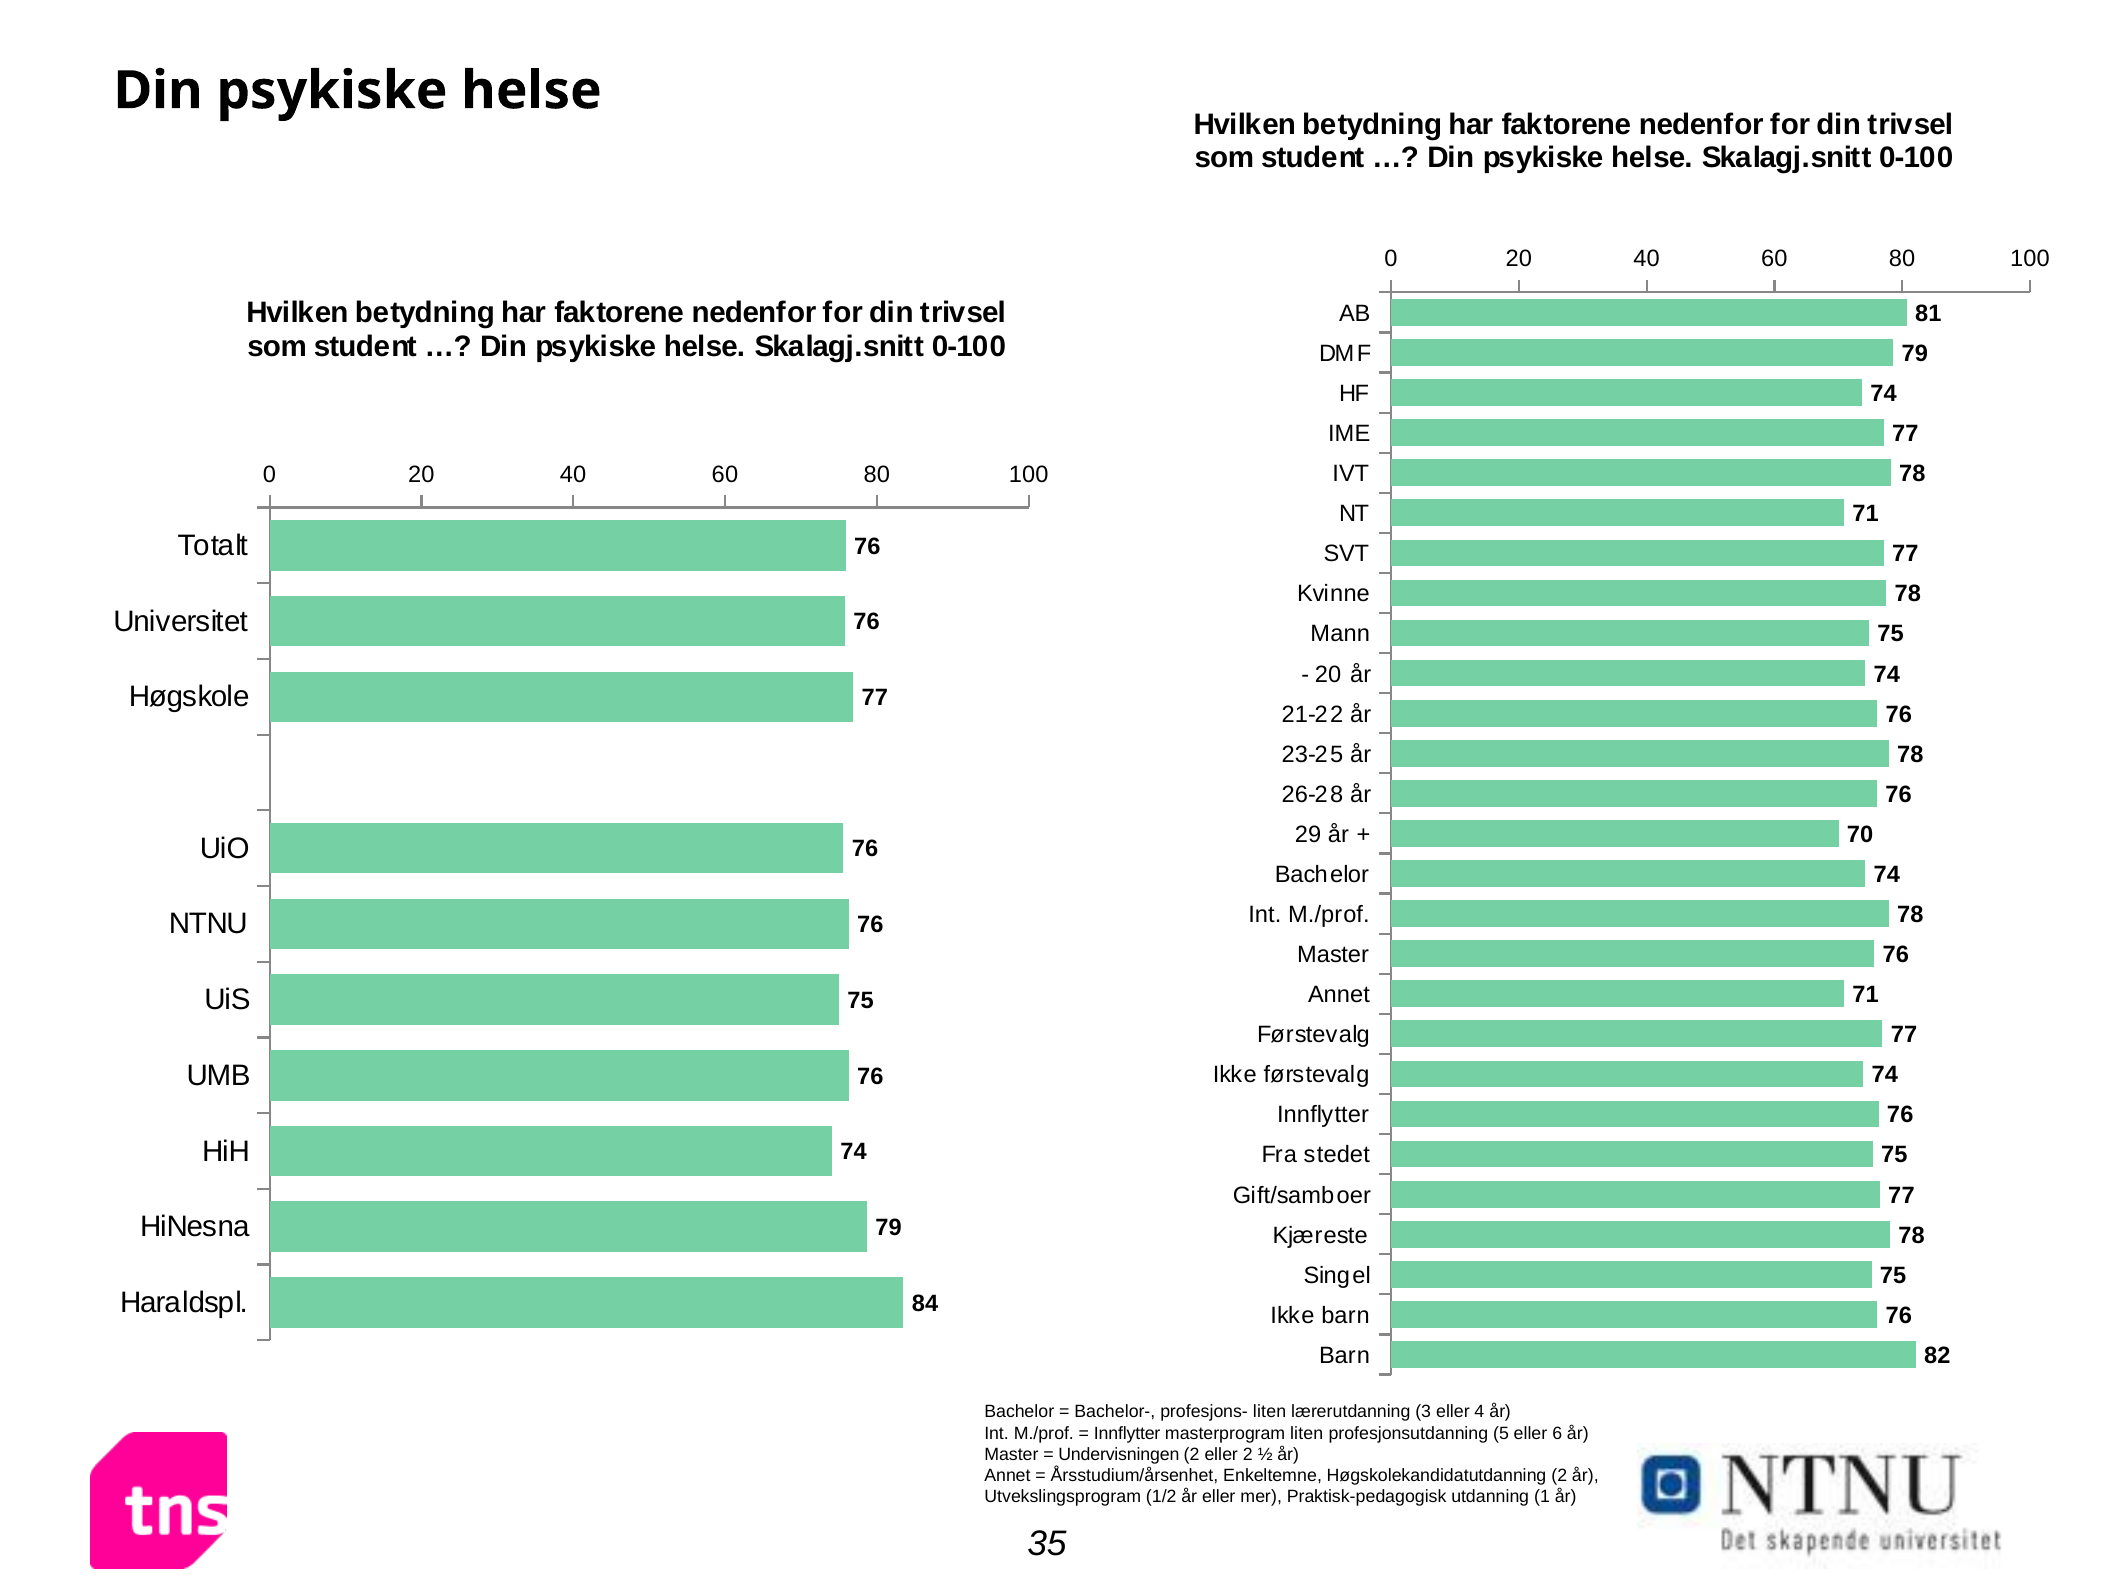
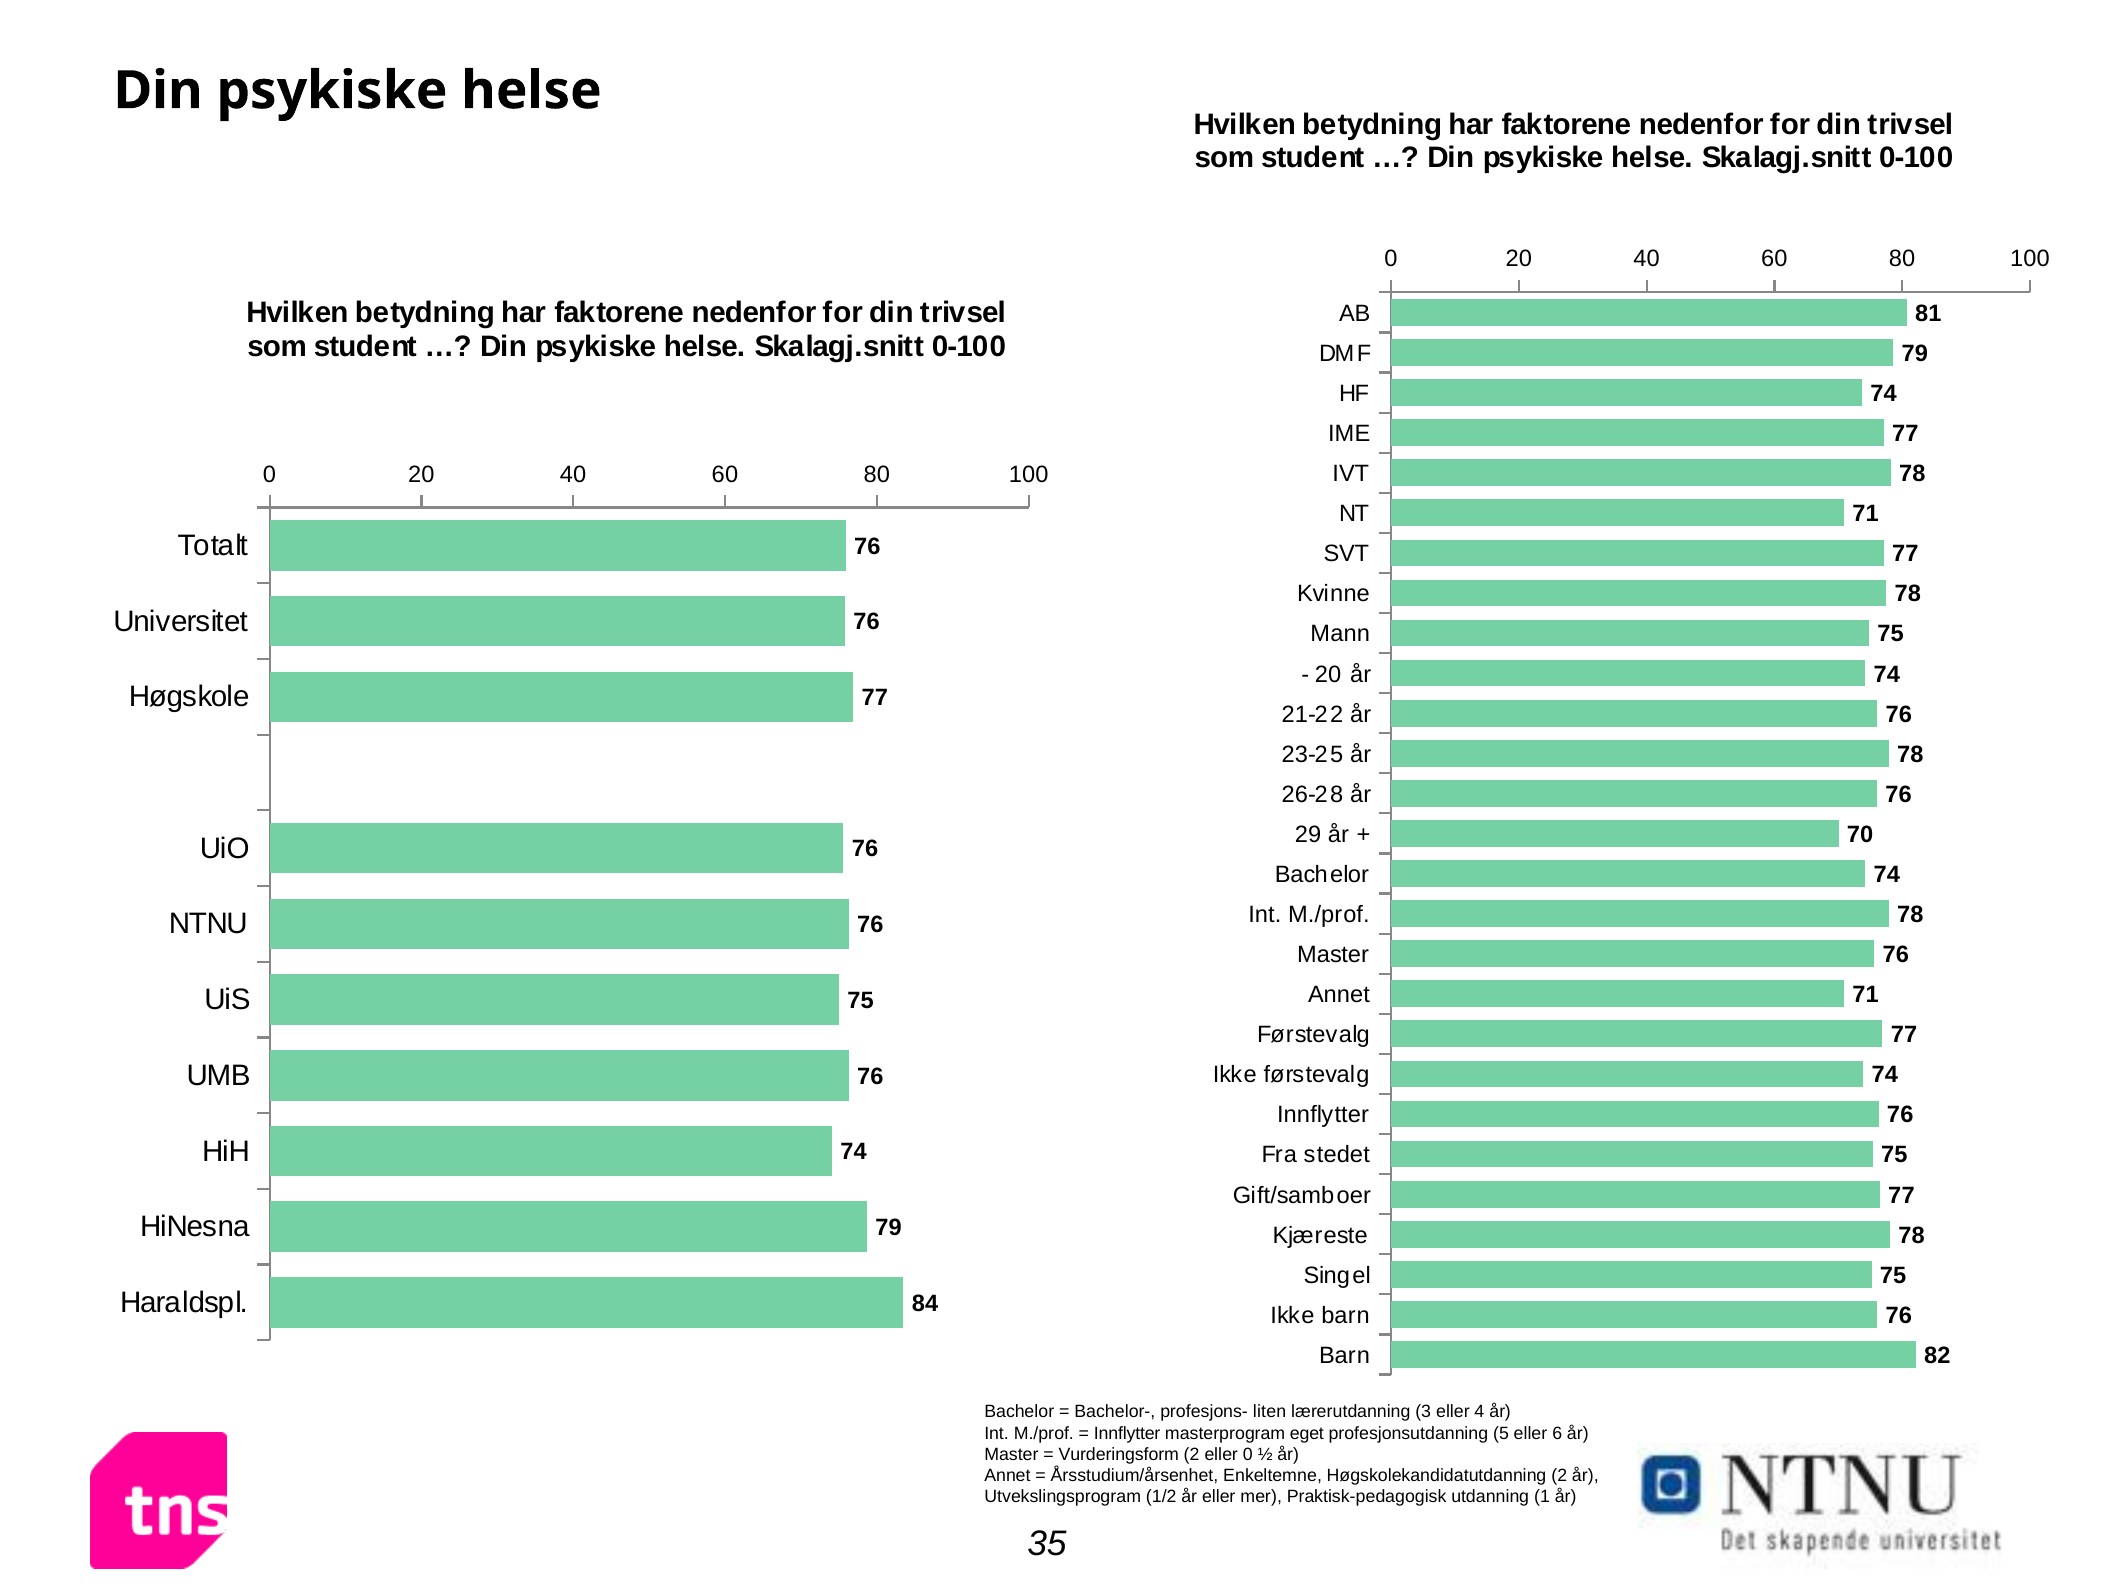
masterprogram liten: liten -> eget
Undervisningen: Undervisningen -> Vurderingsform
eller 2: 2 -> 0
